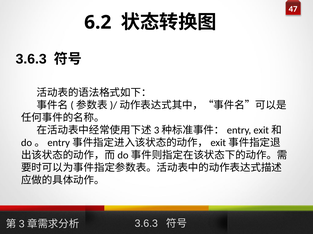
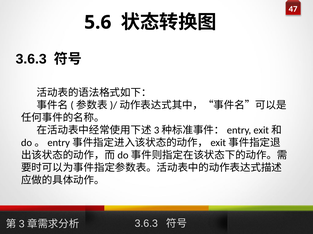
6.2: 6.2 -> 5.6
